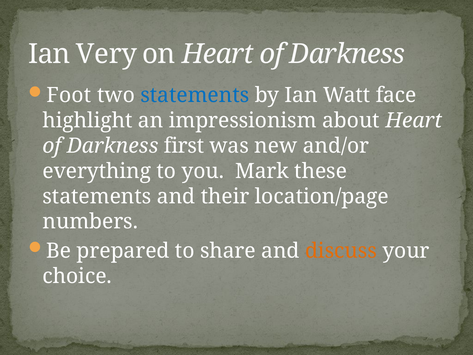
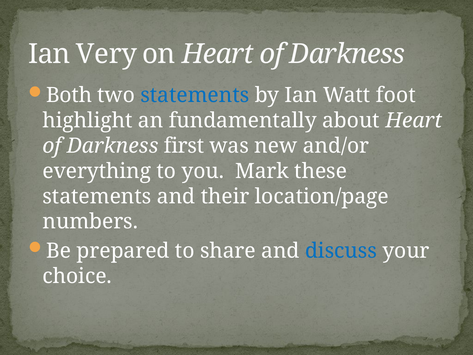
Foot: Foot -> Both
face: face -> foot
impressionism: impressionism -> fundamentally
discuss colour: orange -> blue
